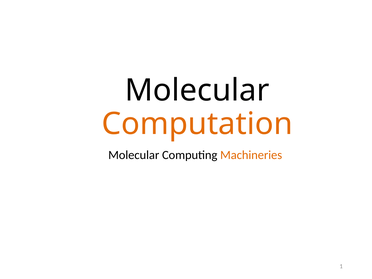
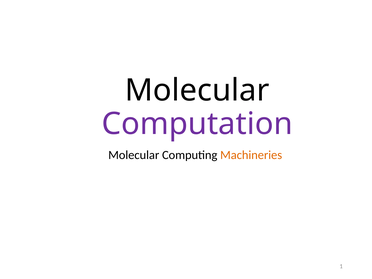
Computation colour: orange -> purple
